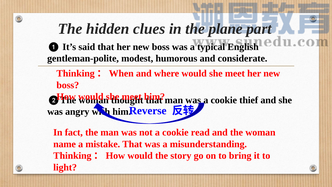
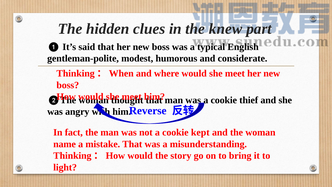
plane: plane -> knew
read: read -> kept
